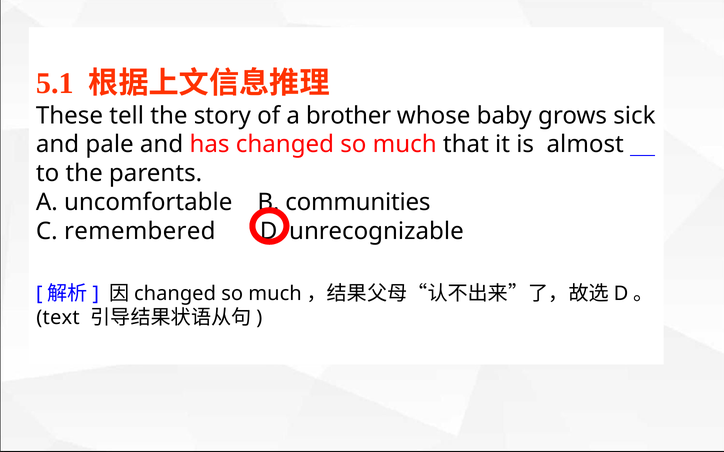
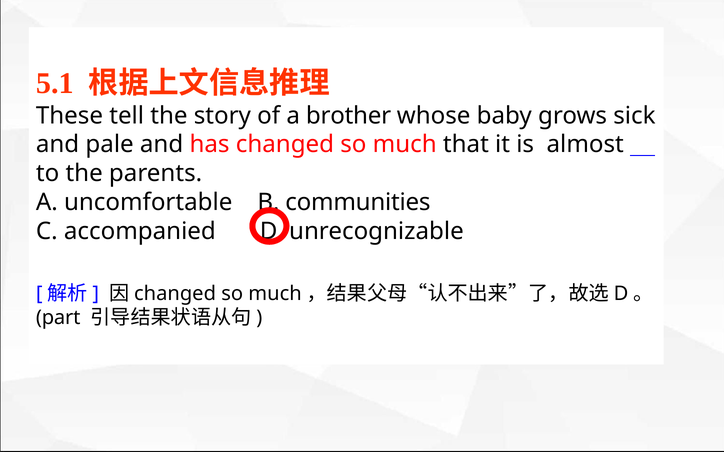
remembered: remembered -> accompanied
text: text -> part
